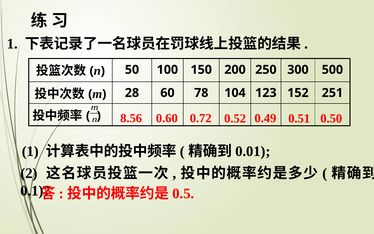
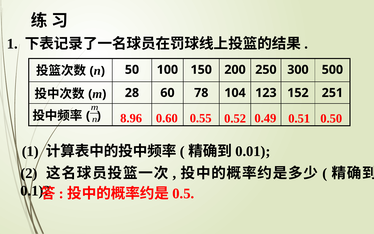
8.56: 8.56 -> 8.96
0.72: 0.72 -> 0.55
